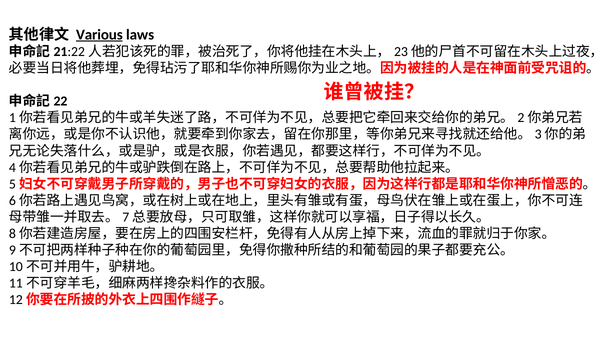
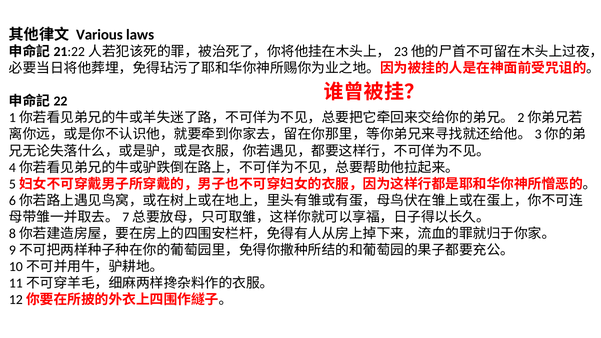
Various underline: present -> none
